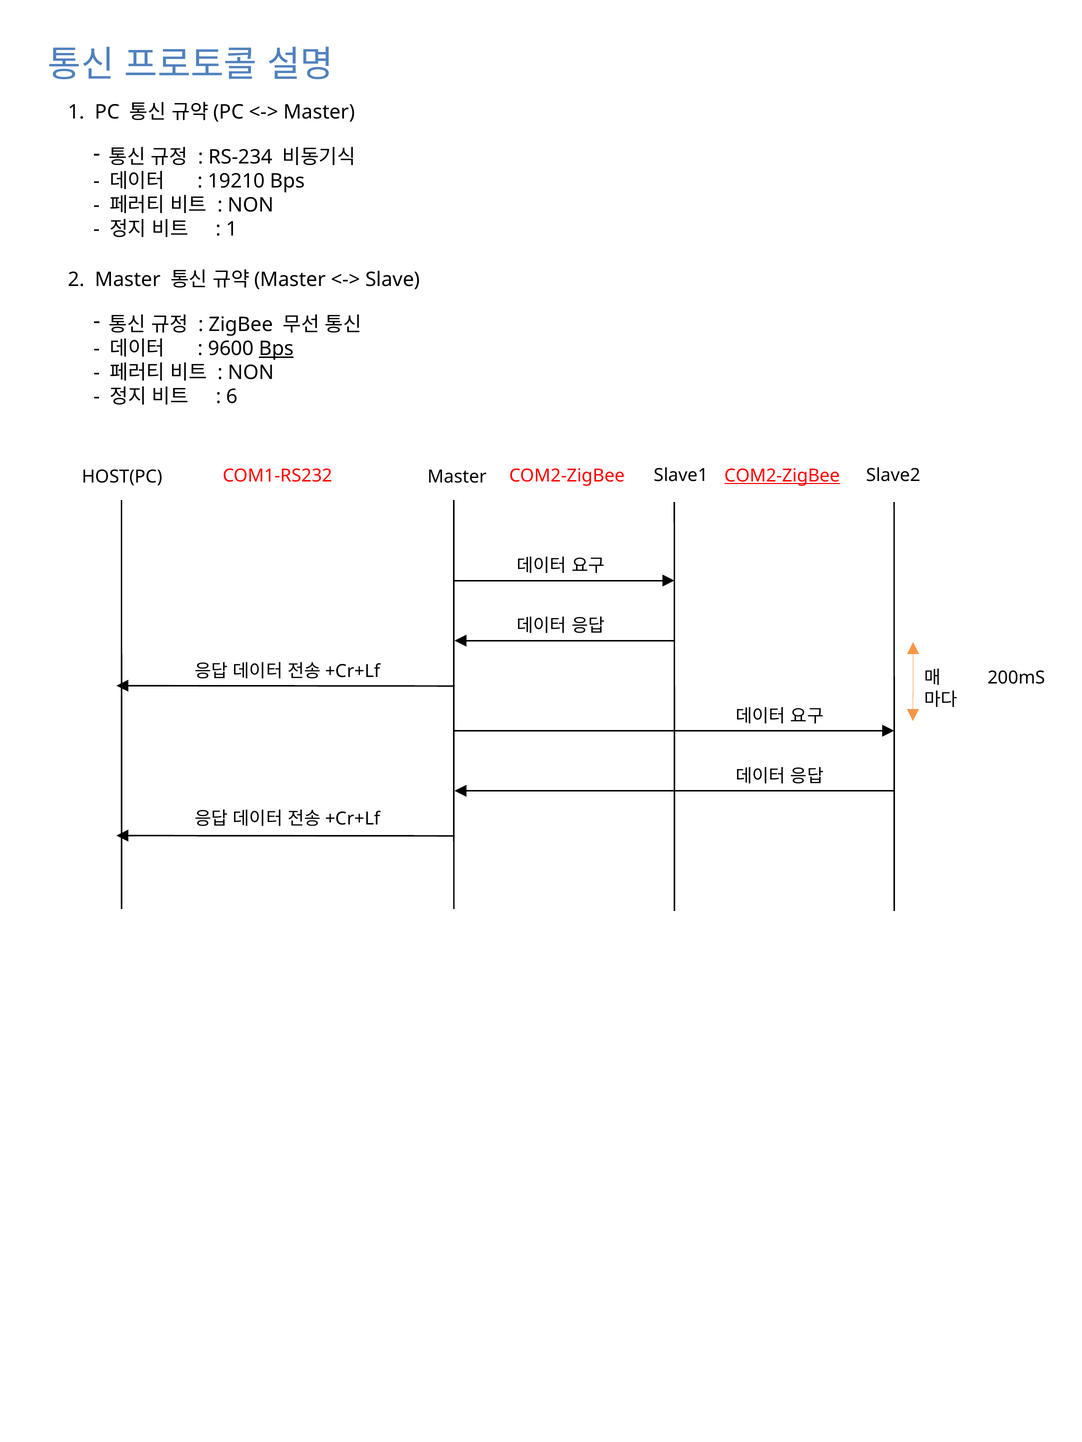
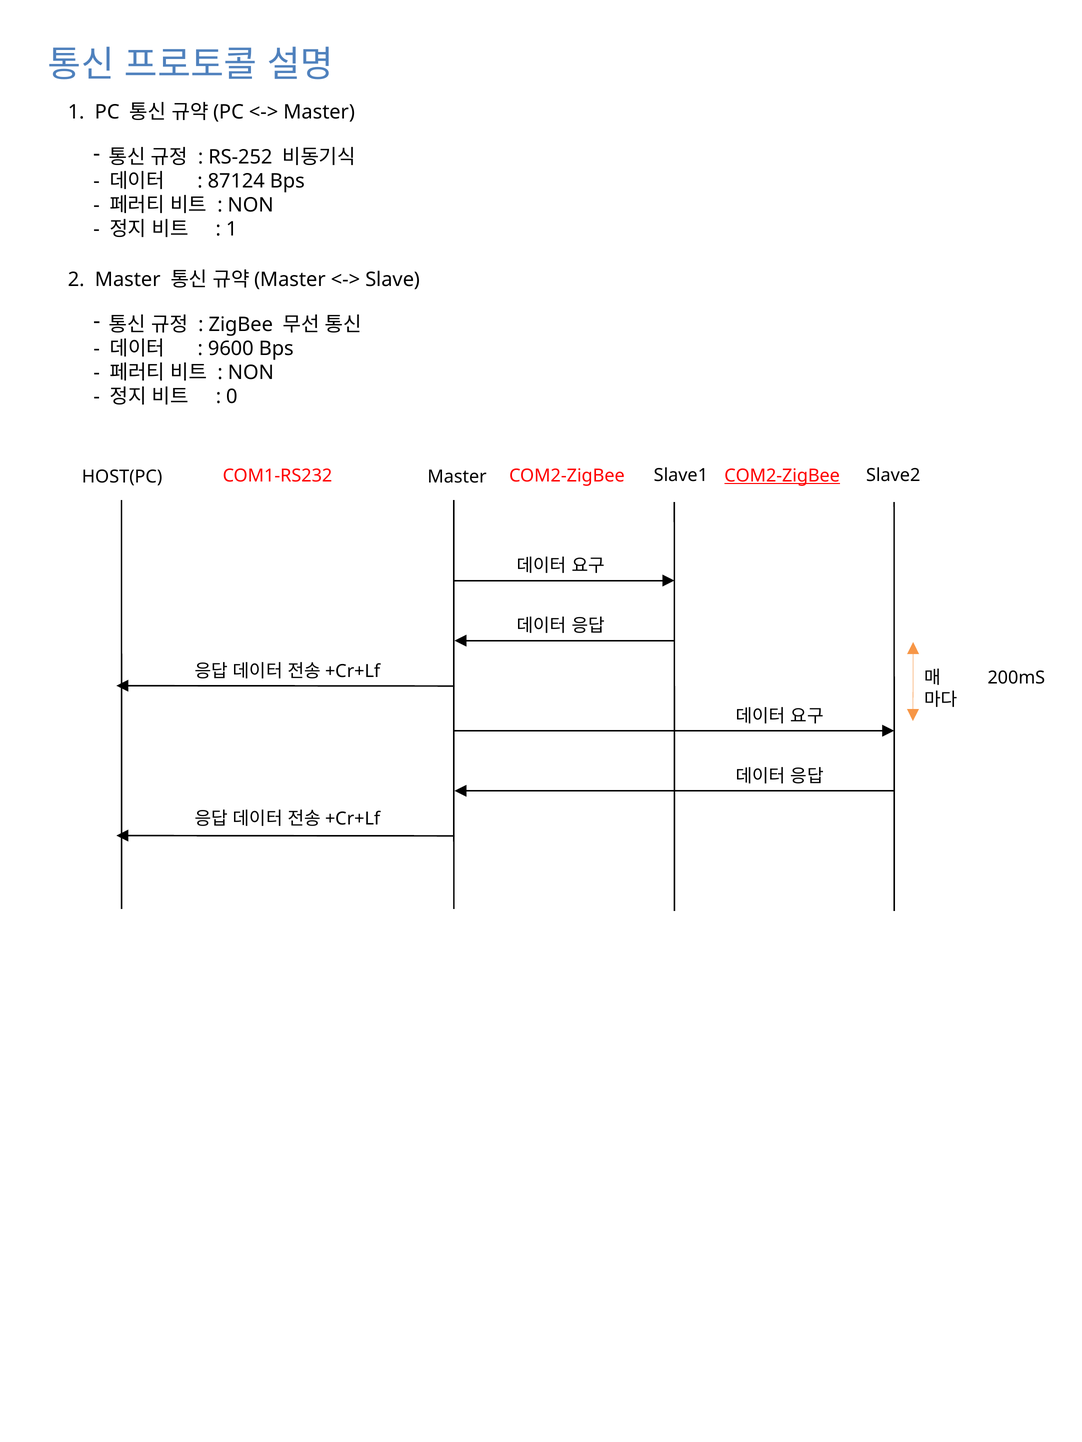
RS-234: RS-234 -> RS-252
19210: 19210 -> 87124
Bps at (276, 349) underline: present -> none
6: 6 -> 0
